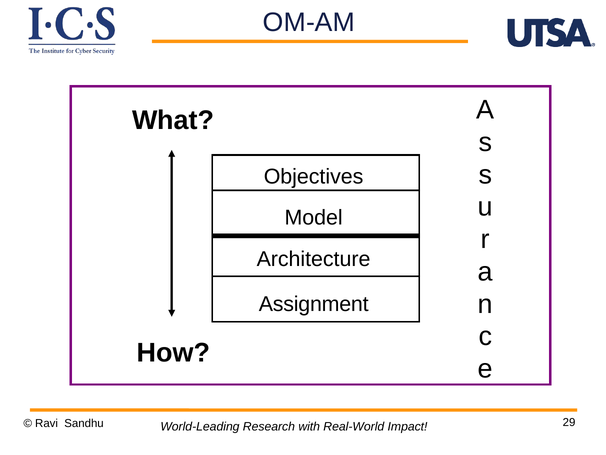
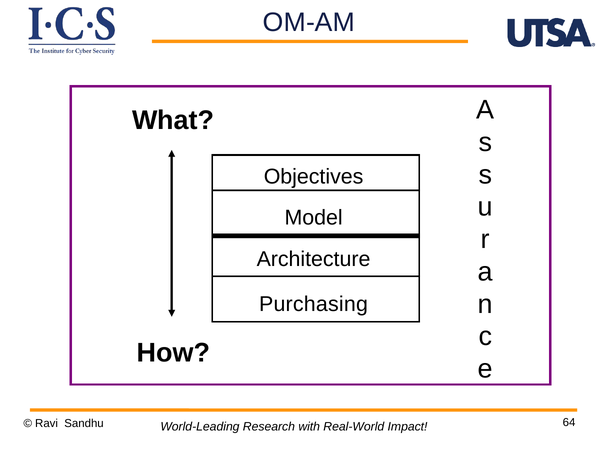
Assignment: Assignment -> Purchasing
29: 29 -> 64
